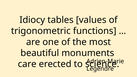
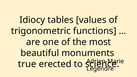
care: care -> true
